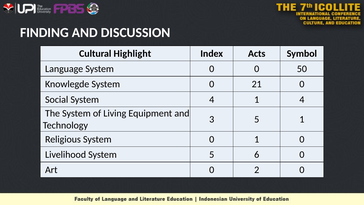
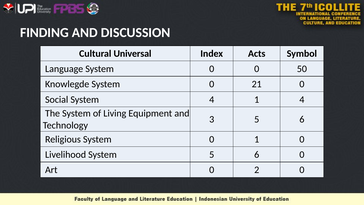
Highlight: Highlight -> Universal
3 5 1: 1 -> 6
